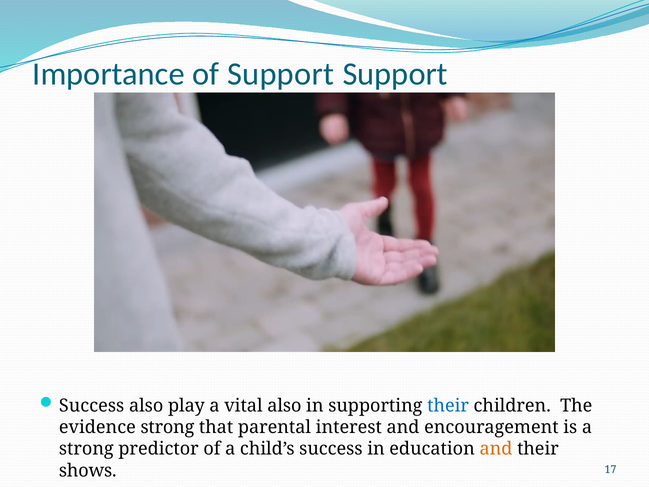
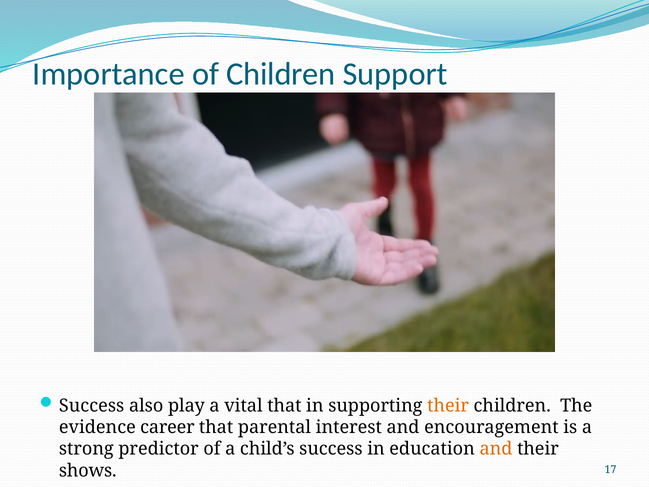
of Support: Support -> Children
vital also: also -> that
their at (448, 405) colour: blue -> orange
evidence strong: strong -> career
